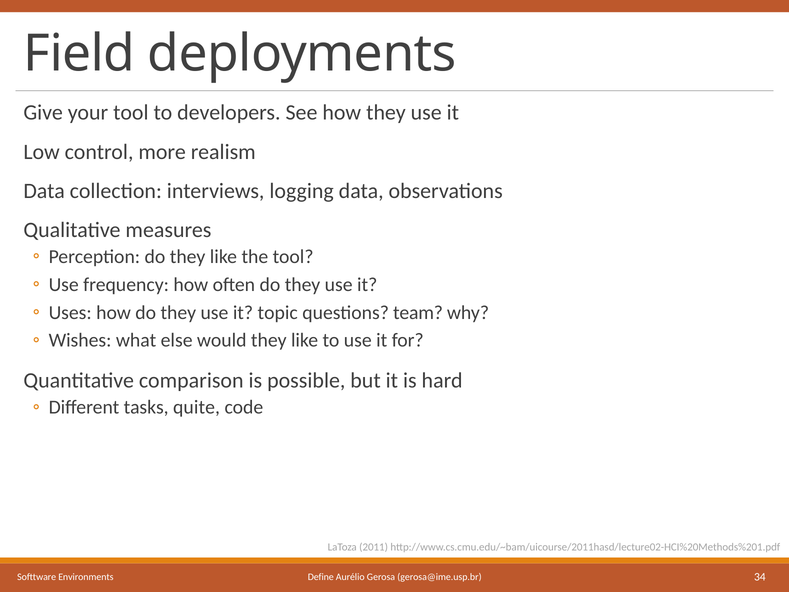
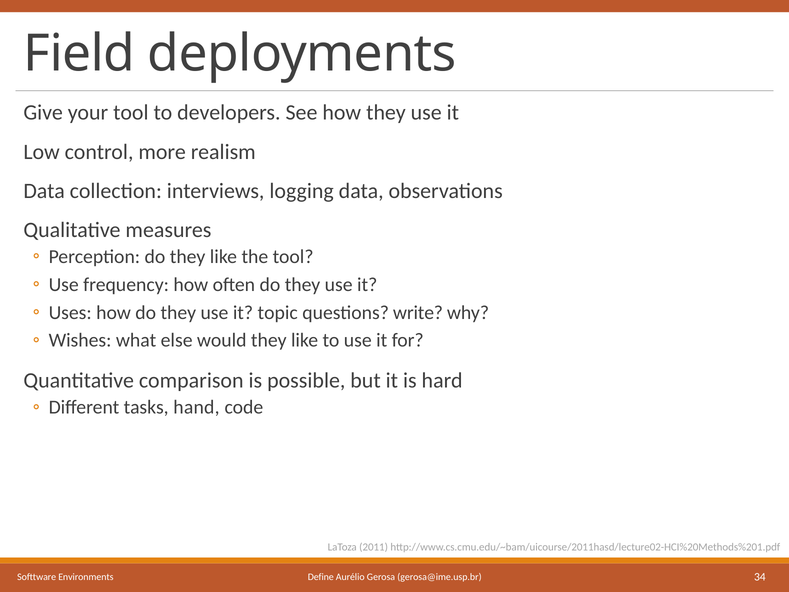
team: team -> write
quite: quite -> hand
